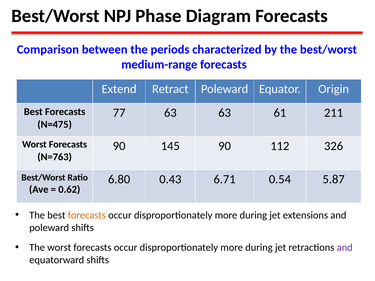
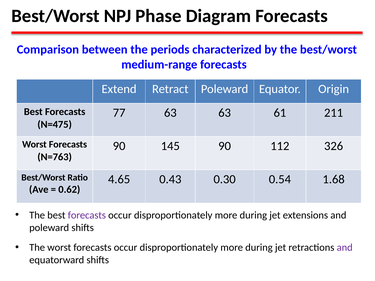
6.80: 6.80 -> 4.65
6.71: 6.71 -> 0.30
5.87: 5.87 -> 1.68
forecasts at (87, 215) colour: orange -> purple
